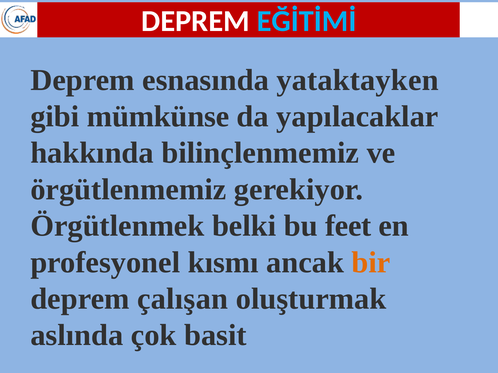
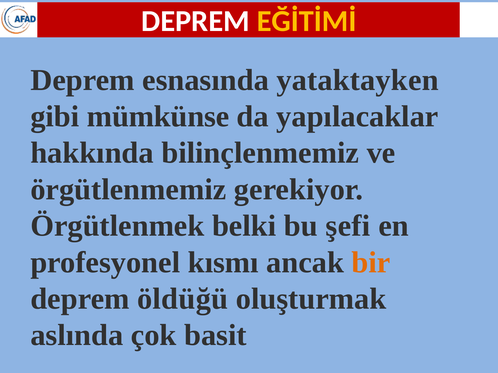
EĞİTİMİ colour: light blue -> yellow
feet: feet -> şefi
çalışan: çalışan -> öldüğü
